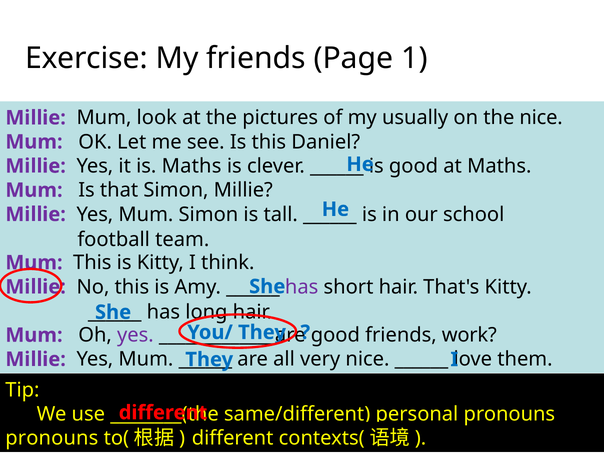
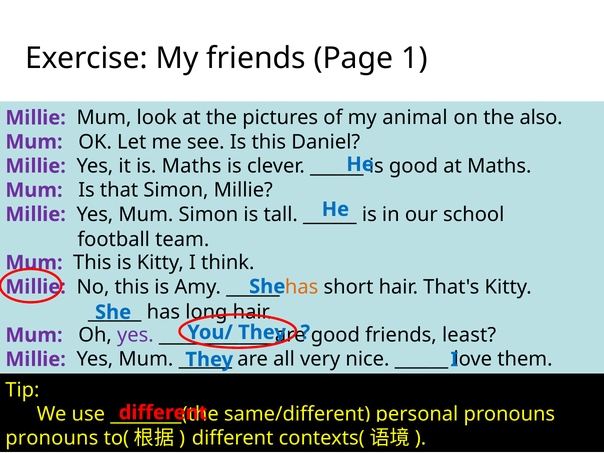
usually: usually -> animal
the nice: nice -> also
has at (302, 287) colour: purple -> orange
work: work -> least
